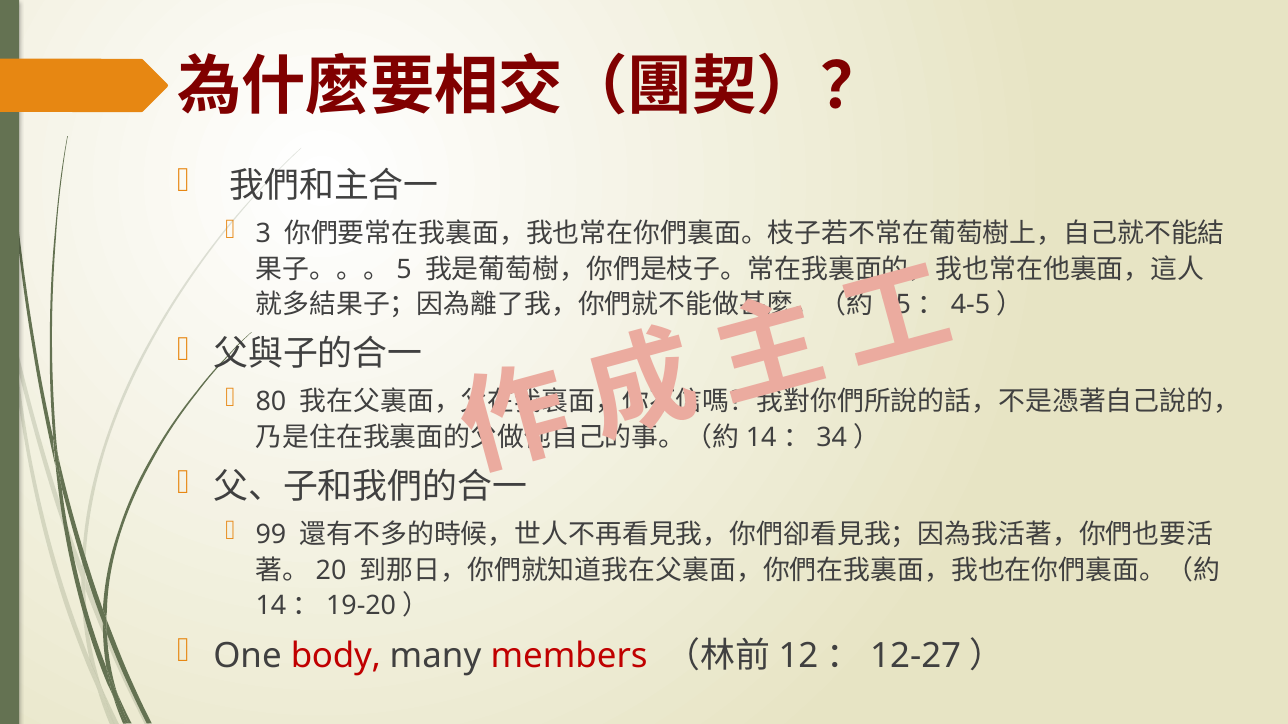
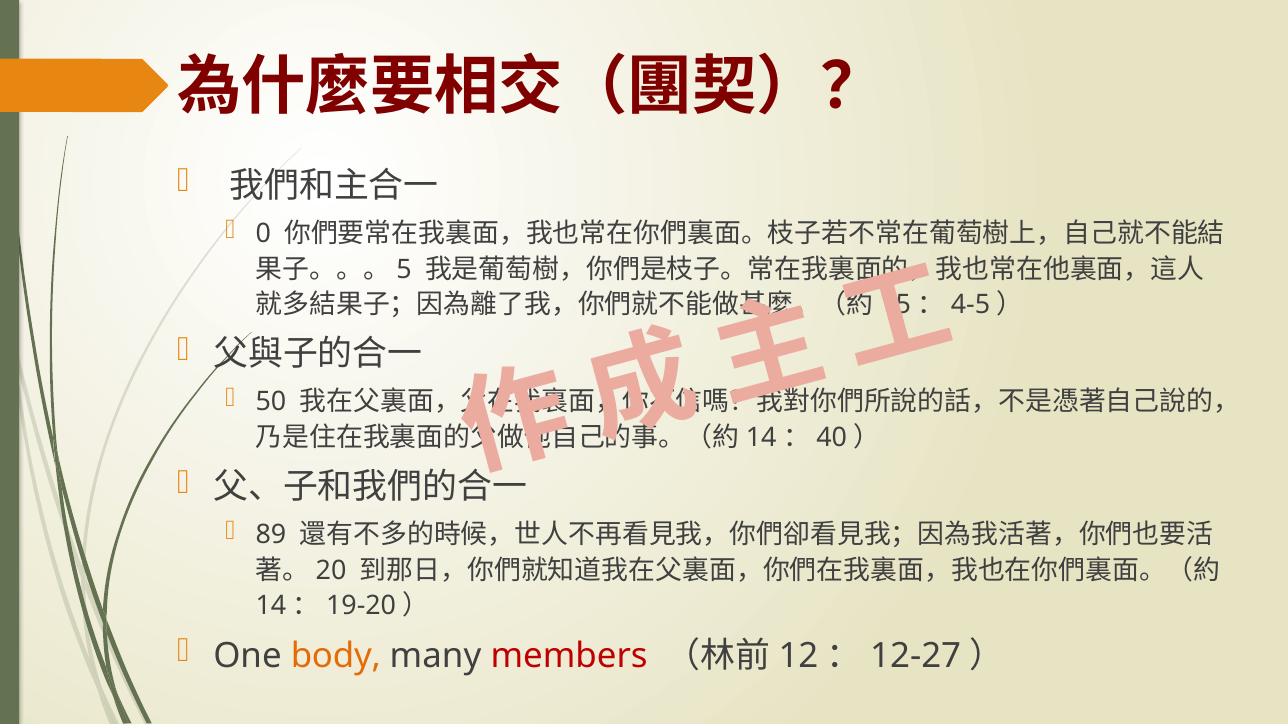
3: 3 -> 0
80: 80 -> 50
34: 34 -> 40
99: 99 -> 89
body colour: red -> orange
